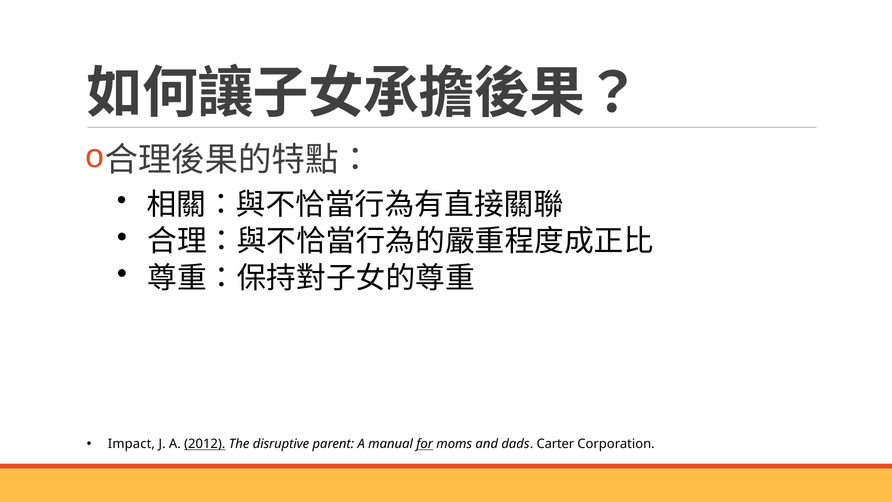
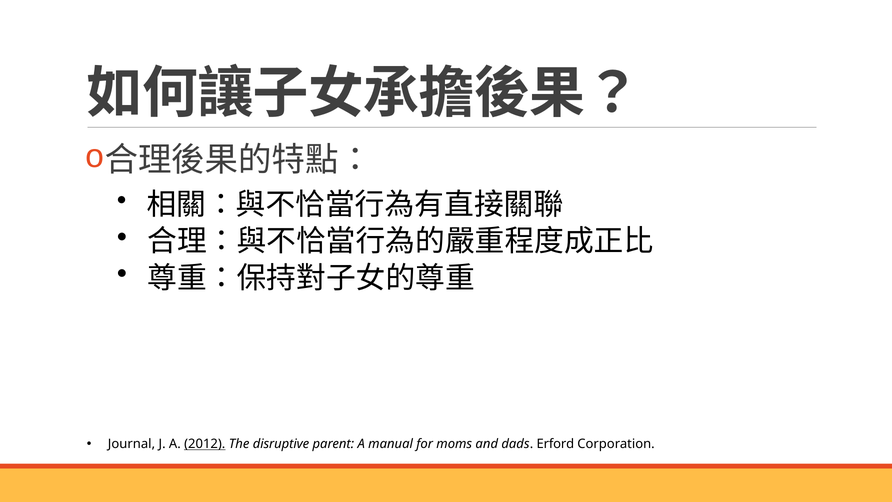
Impact: Impact -> Journal
for underline: present -> none
Carter: Carter -> Erford
